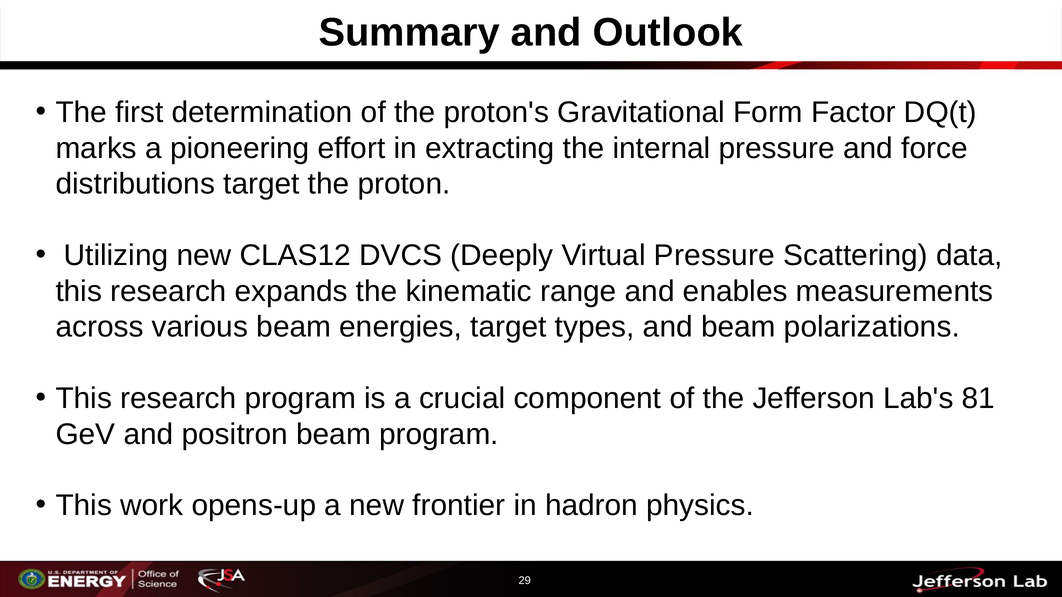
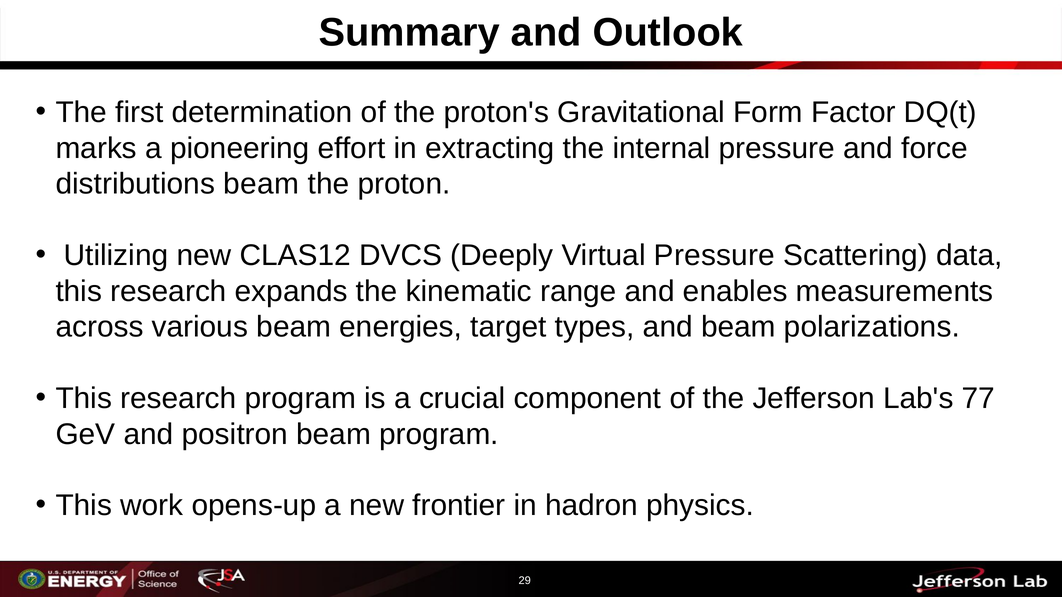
distributions target: target -> beam
81: 81 -> 77
